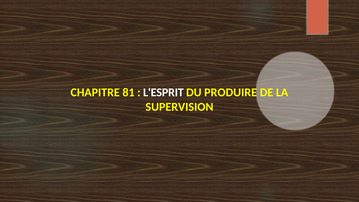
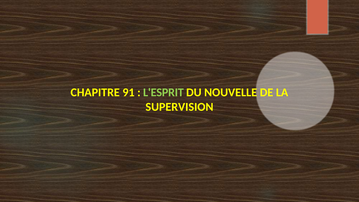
81: 81 -> 91
L'ESPRIT colour: white -> light green
PRODUIRE: PRODUIRE -> NOUVELLE
